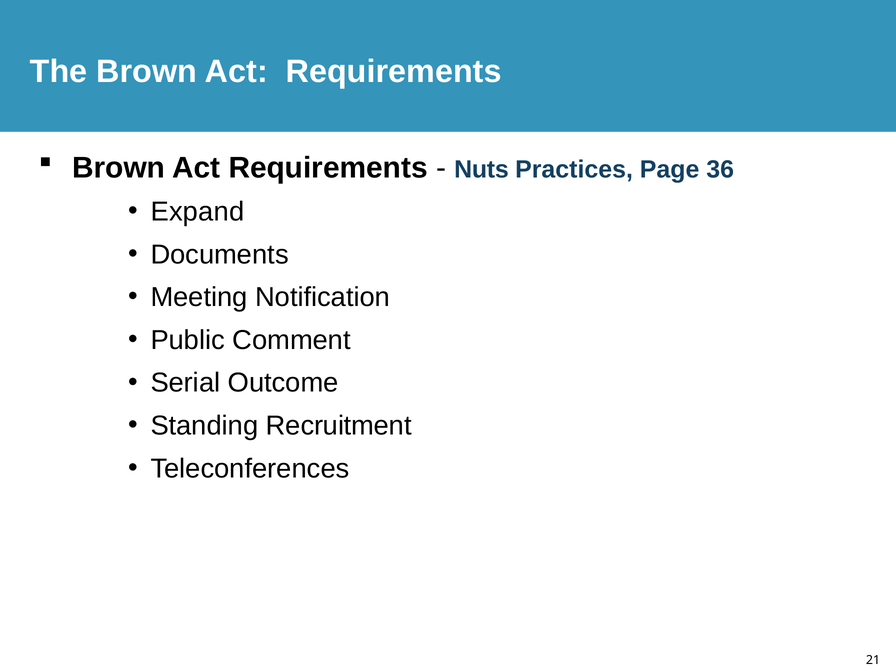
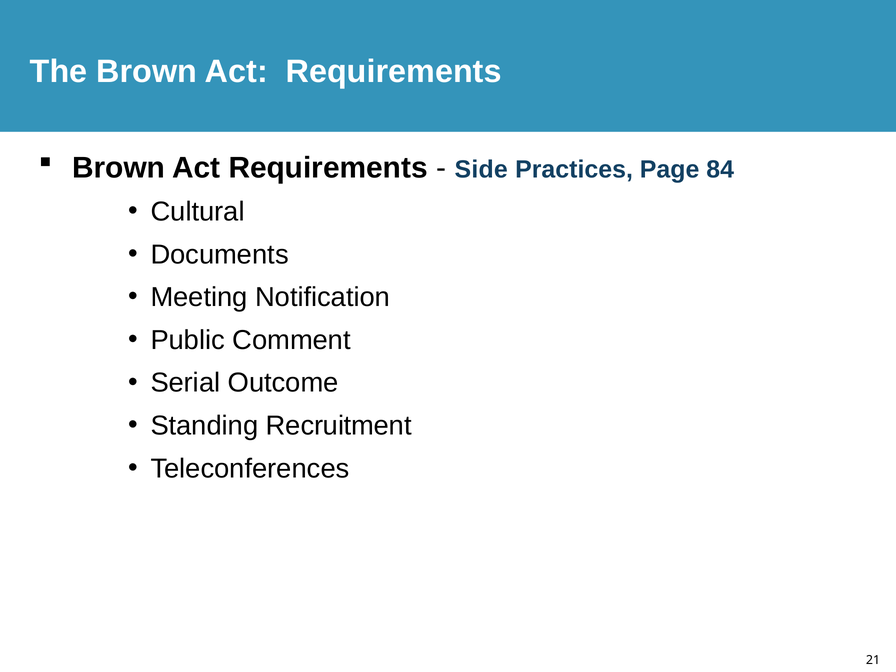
Nuts: Nuts -> Side
36: 36 -> 84
Expand: Expand -> Cultural
